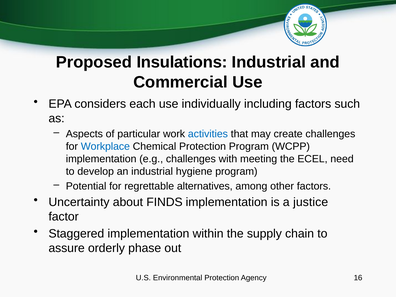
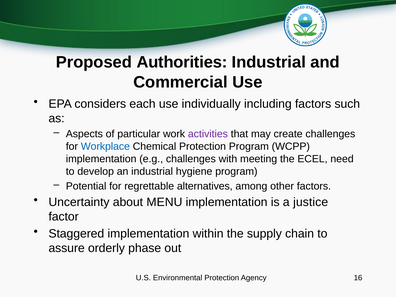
Insulations: Insulations -> Authorities
activities colour: blue -> purple
FINDS: FINDS -> MENU
